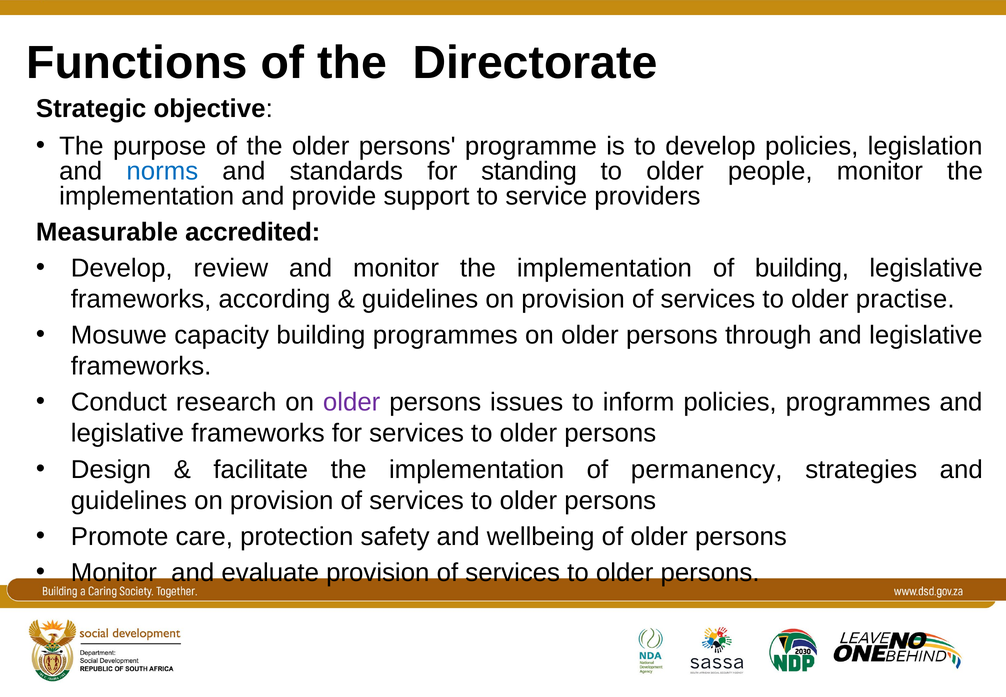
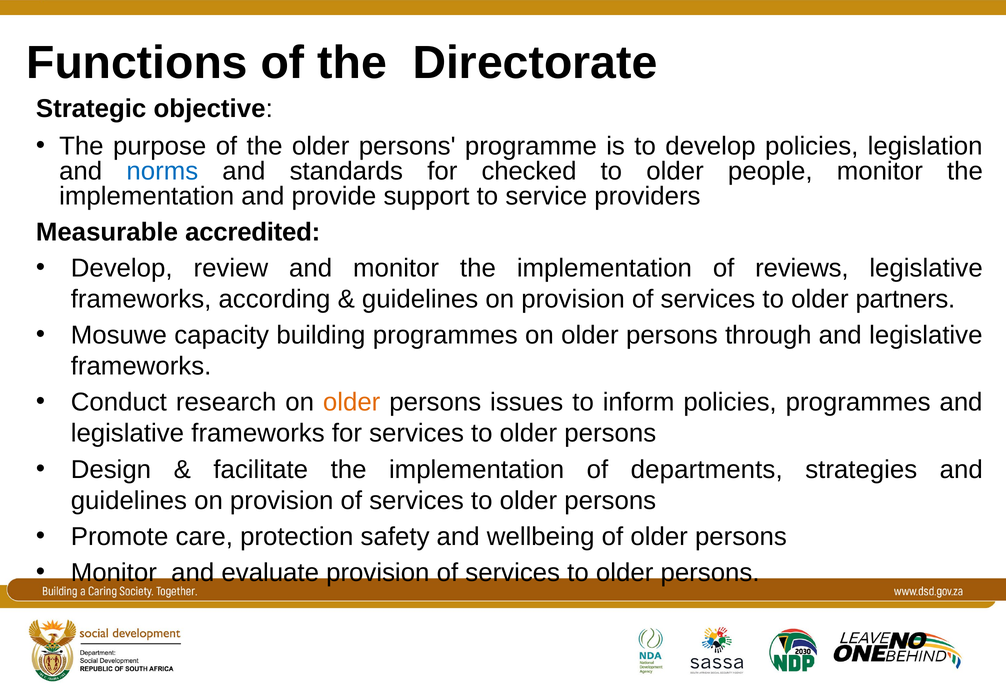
standing: standing -> checked
of building: building -> reviews
practise: practise -> partners
older at (352, 402) colour: purple -> orange
permanency: permanency -> departments
